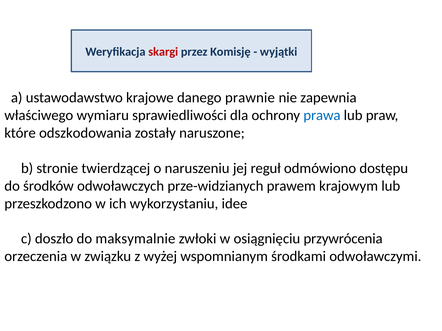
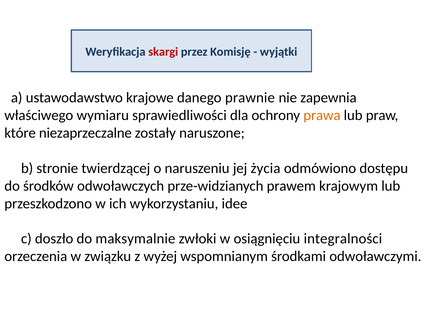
prawa colour: blue -> orange
odszkodowania: odszkodowania -> niezaprzeczalne
reguł: reguł -> życia
przywrócenia: przywrócenia -> integralności
